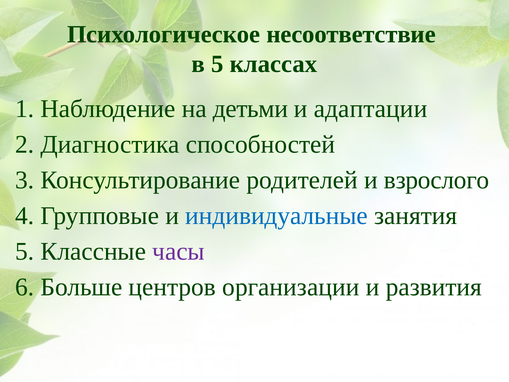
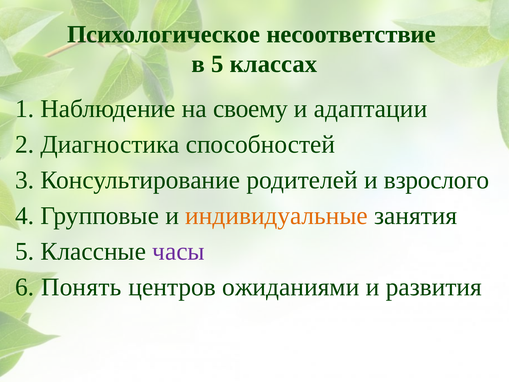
детьми: детьми -> своему
индивидуальные colour: blue -> orange
Больше: Больше -> Понять
организации: организации -> ожиданиями
